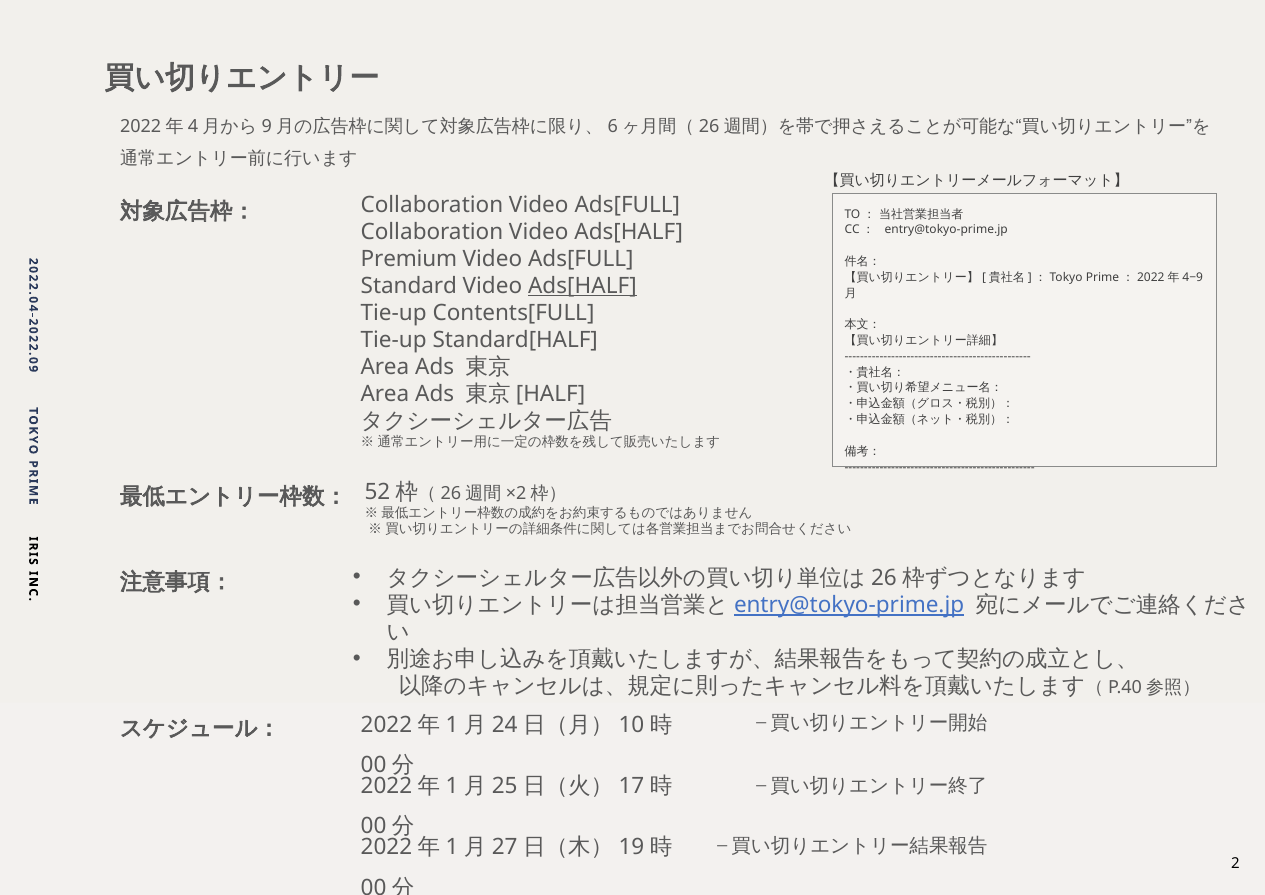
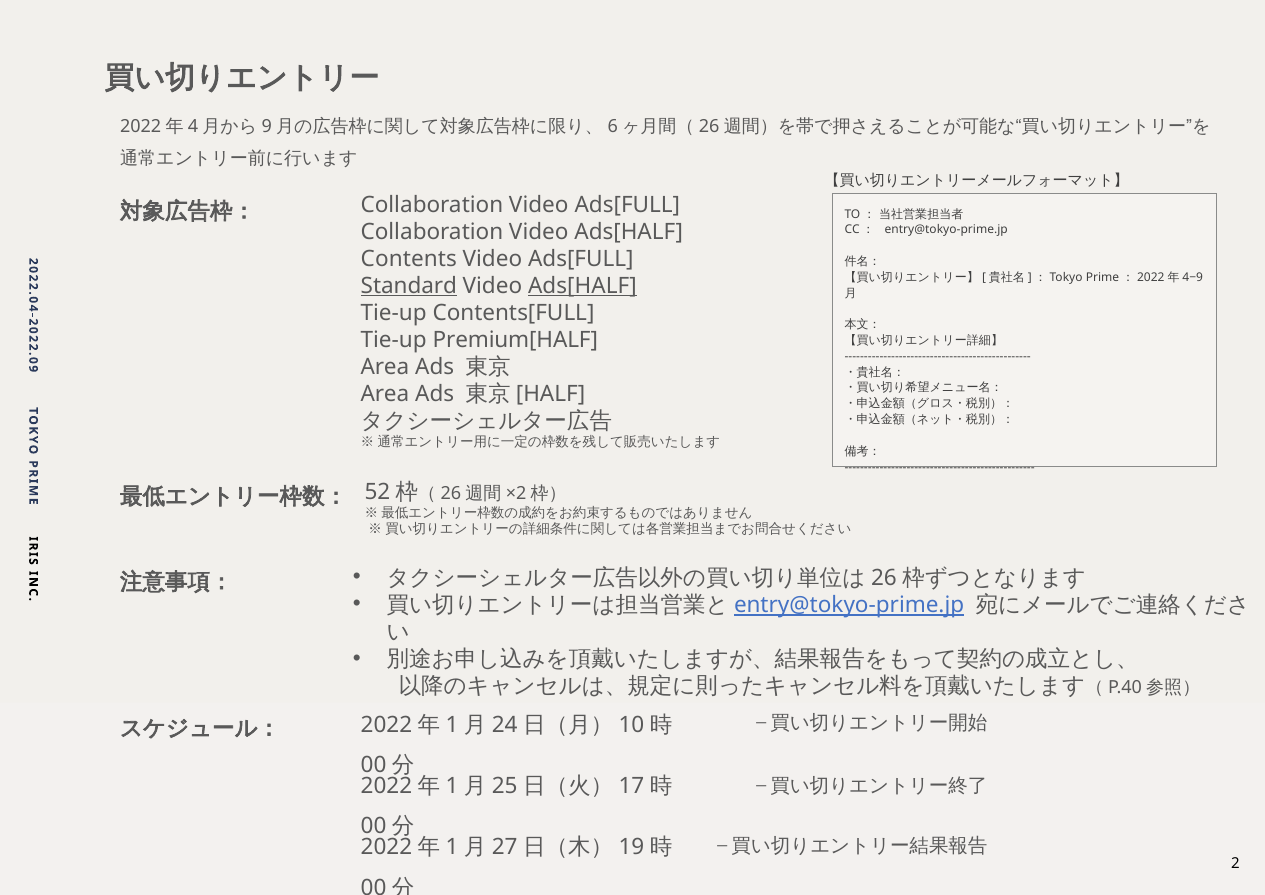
Premium: Premium -> Contents
Standard underline: none -> present
Standard[HALF: Standard[HALF -> Premium[HALF
